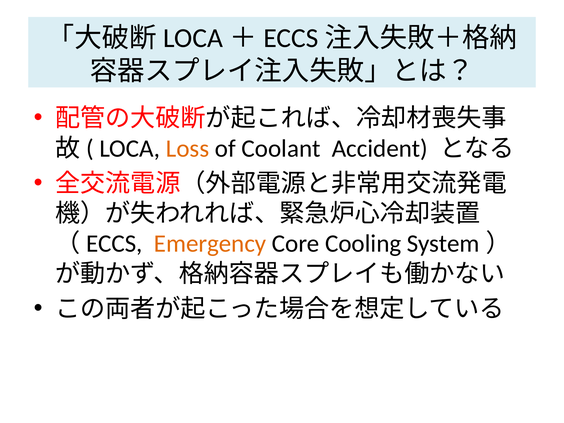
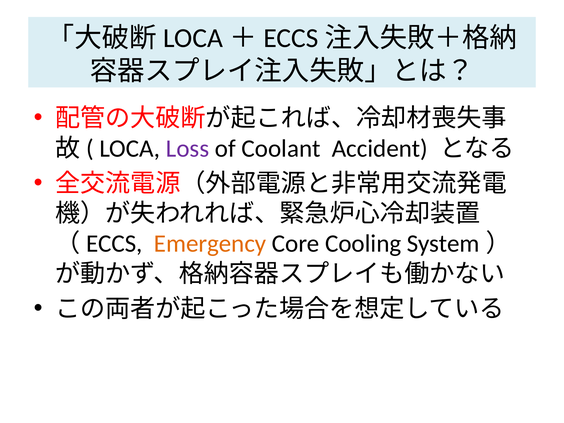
Loss colour: orange -> purple
